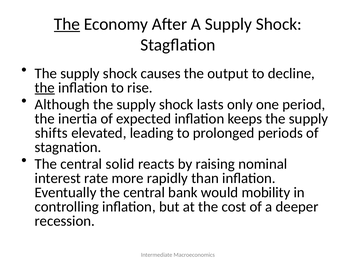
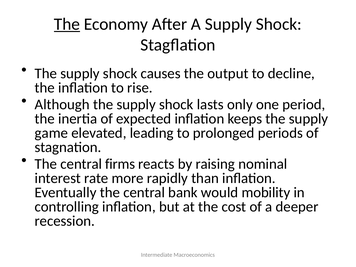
the at (45, 88) underline: present -> none
shifts: shifts -> game
solid: solid -> firms
